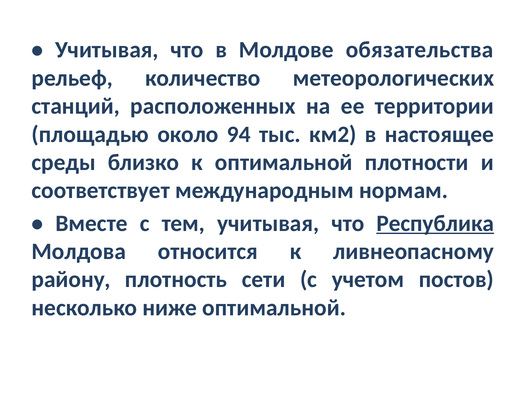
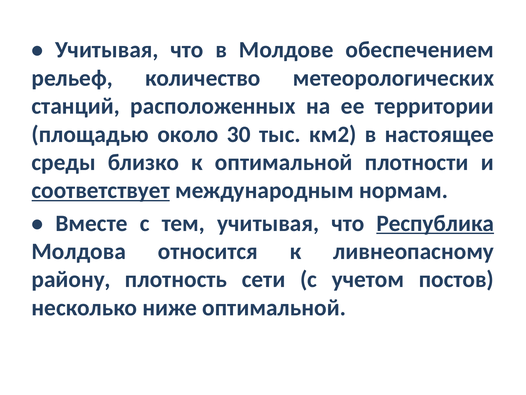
обязательства: обязательства -> обеспечением
94: 94 -> 30
соответствует underline: none -> present
